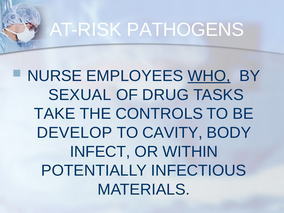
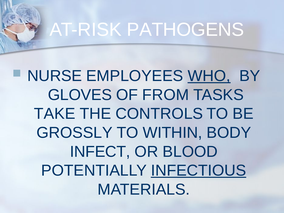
SEXUAL: SEXUAL -> GLOVES
DRUG: DRUG -> FROM
DEVELOP: DEVELOP -> GROSSLY
CAVITY: CAVITY -> WITHIN
WITHIN: WITHIN -> BLOOD
INFECTIOUS underline: none -> present
